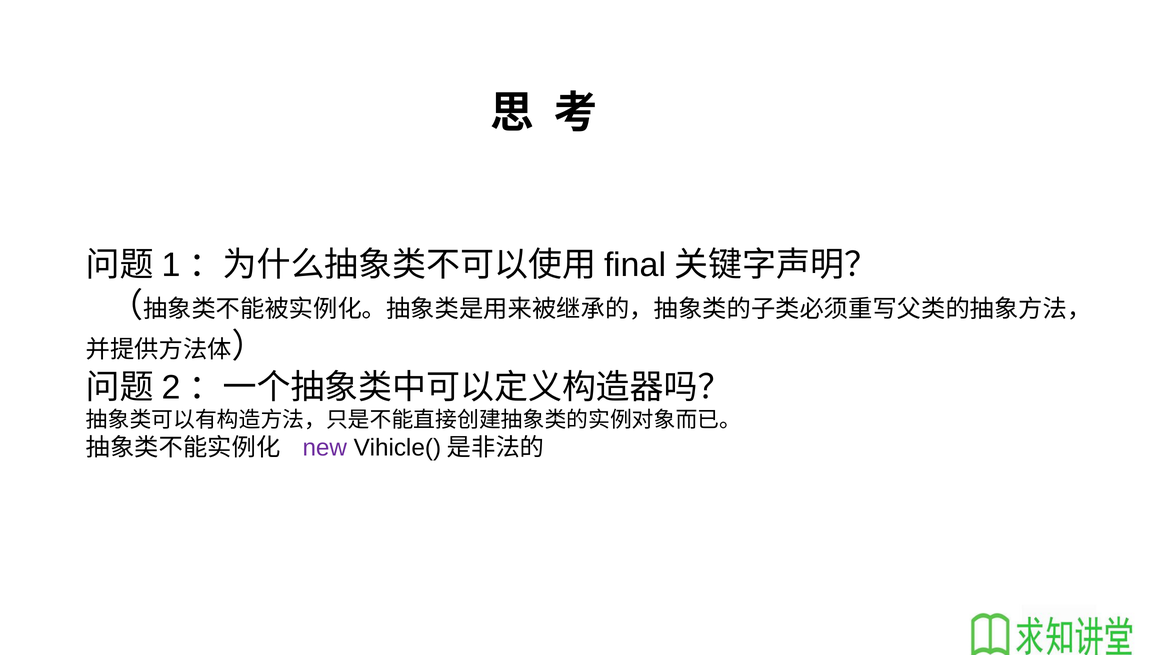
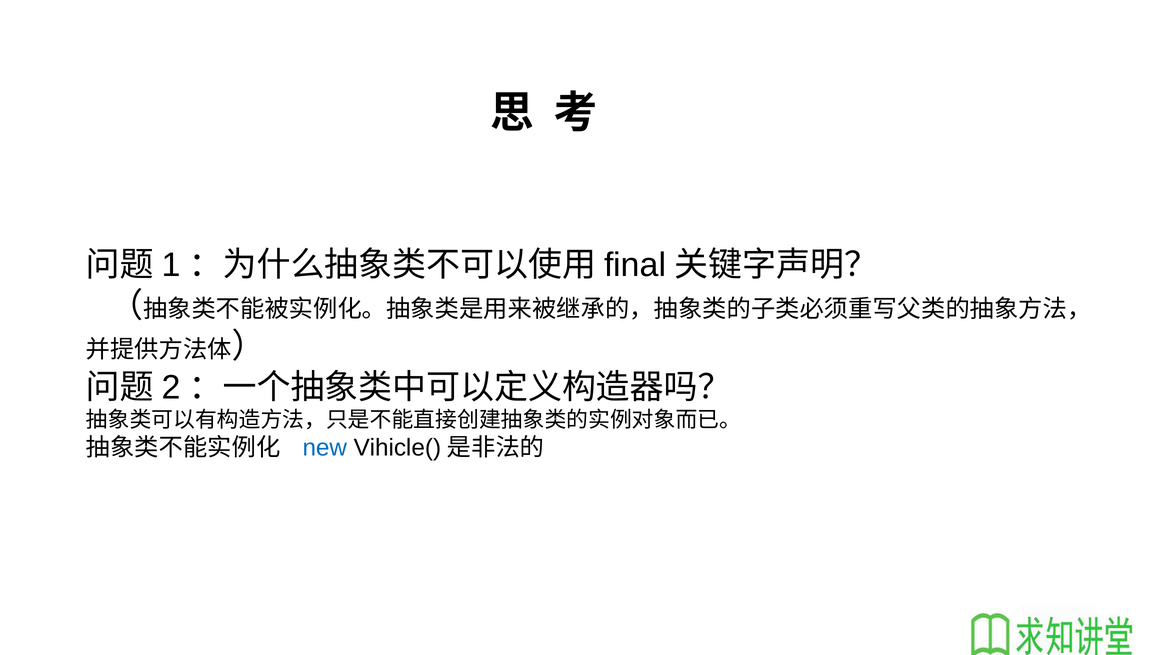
new colour: purple -> blue
